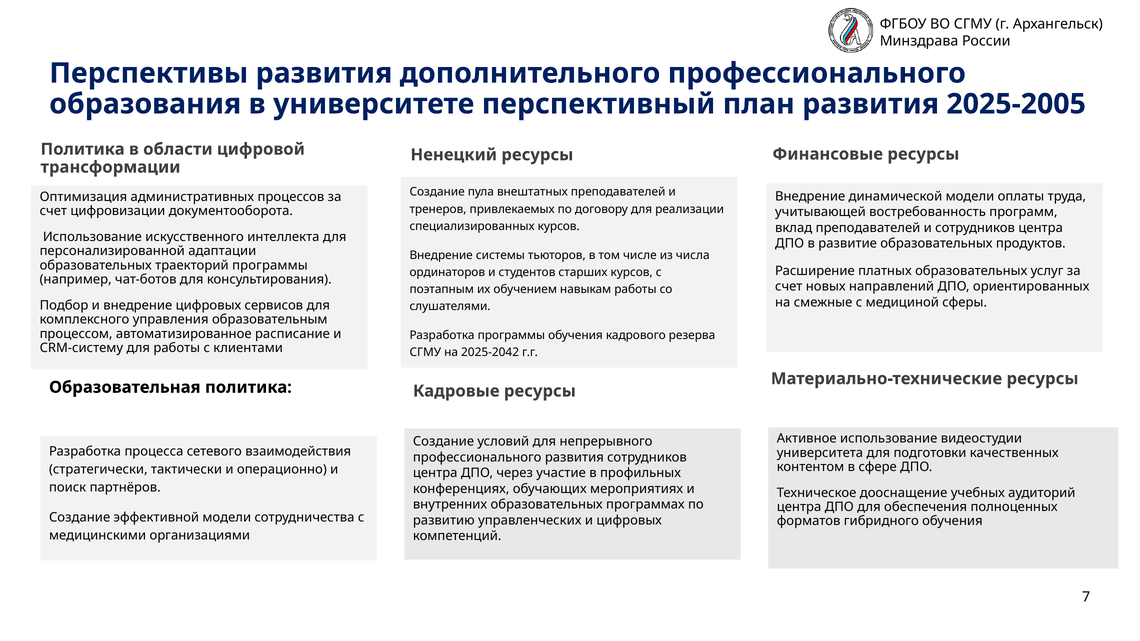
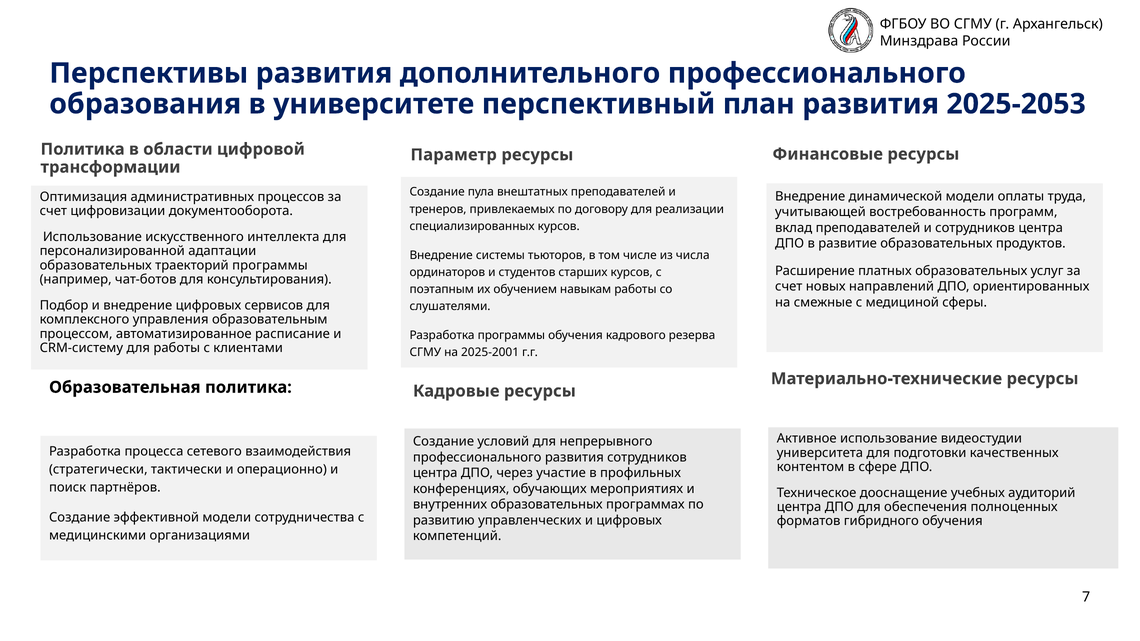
2025-2005: 2025-2005 -> 2025-2053
Ненецкий: Ненецкий -> Параметр
2025-2042: 2025-2042 -> 2025-2001
